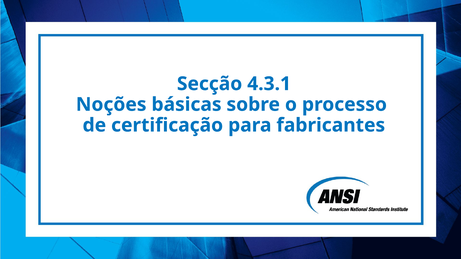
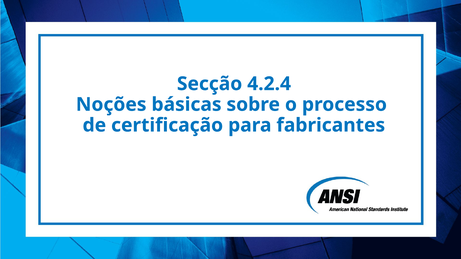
4.3.1: 4.3.1 -> 4.2.4
